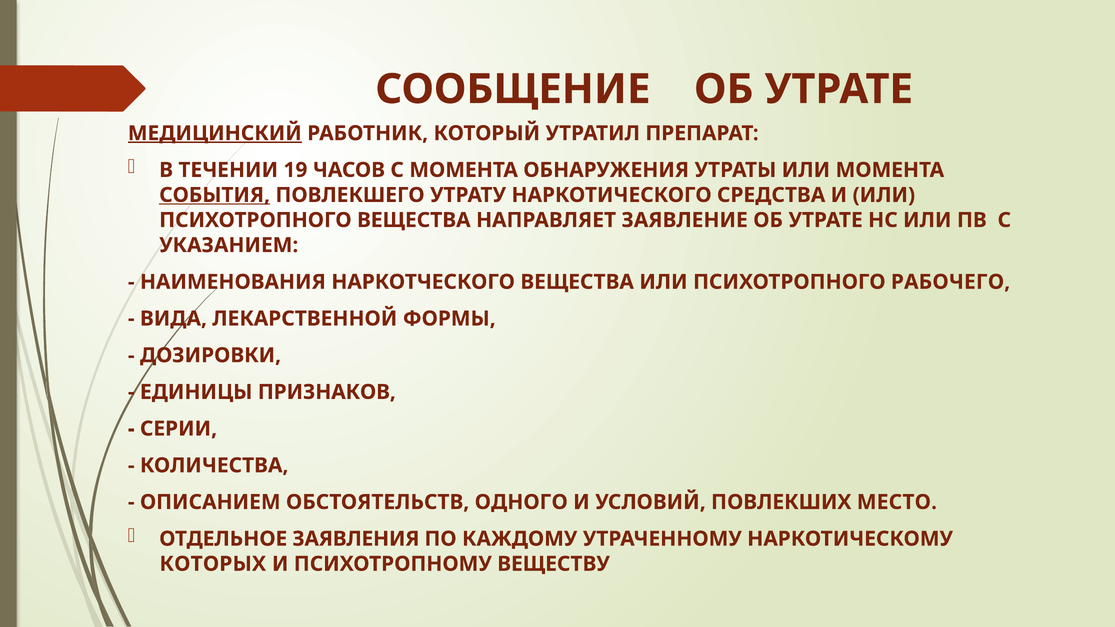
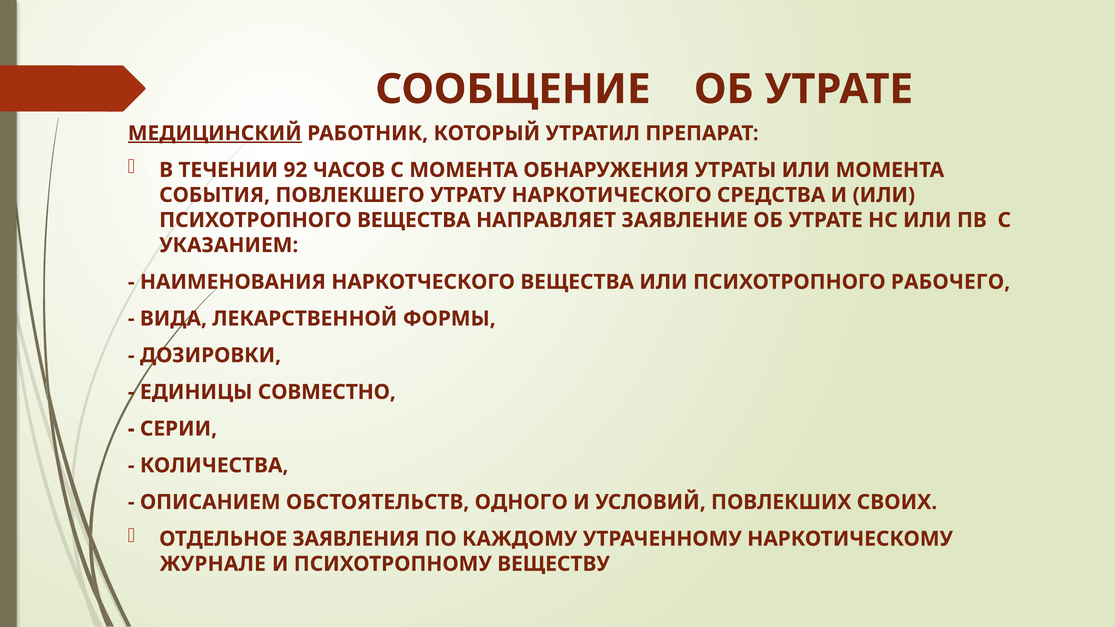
19: 19 -> 92
СОБЫТИЯ underline: present -> none
ПРИЗНАКОВ: ПРИЗНАКОВ -> СОВМЕСТНО
МЕСТО: МЕСТО -> СВОИХ
КОТОРЫХ: КОТОРЫХ -> ЖУРНАЛЕ
